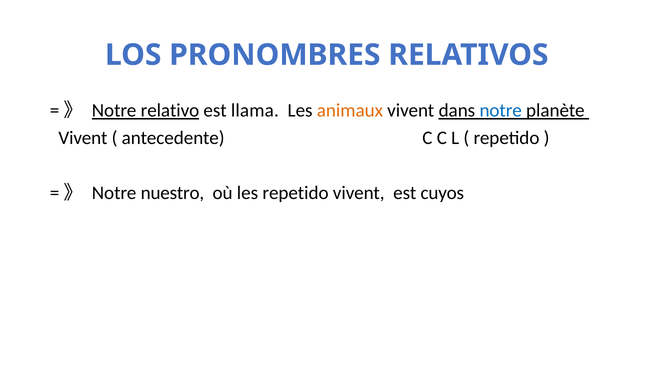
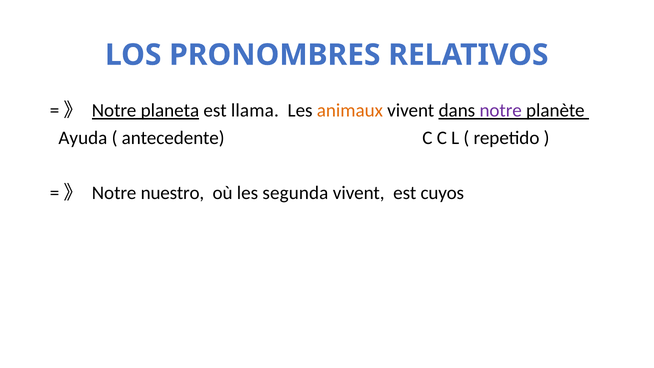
relativo: relativo -> planeta
notre at (501, 111) colour: blue -> purple
Vivent at (83, 138): Vivent -> Ayuda
les repetido: repetido -> segunda
